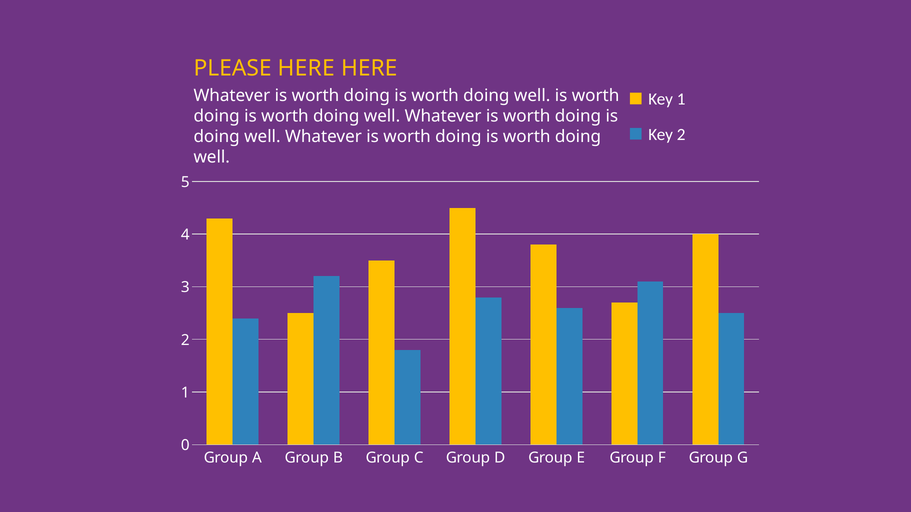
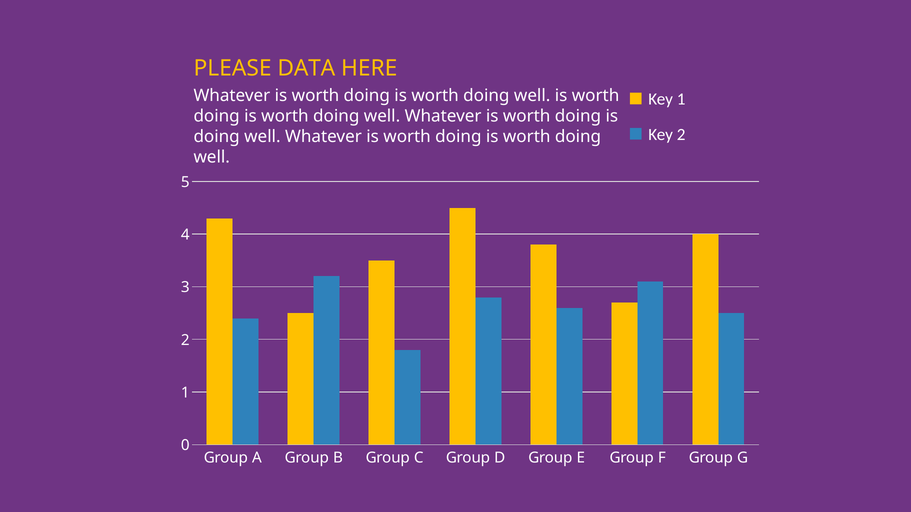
PLEASE HERE: HERE -> DATA
